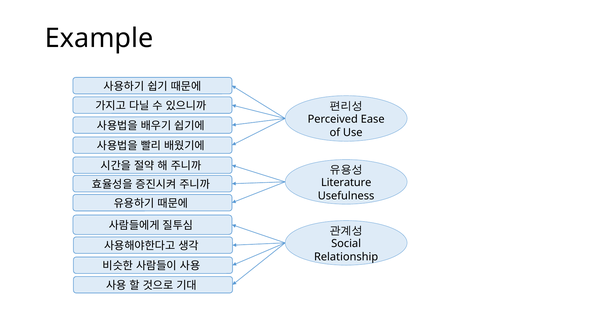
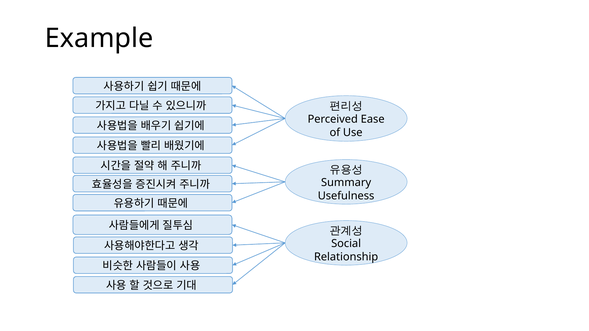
Literature: Literature -> Summary
